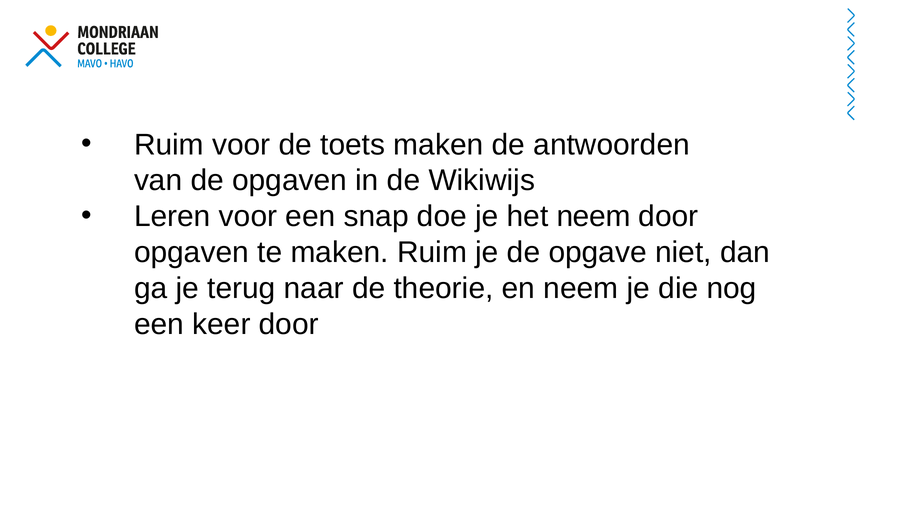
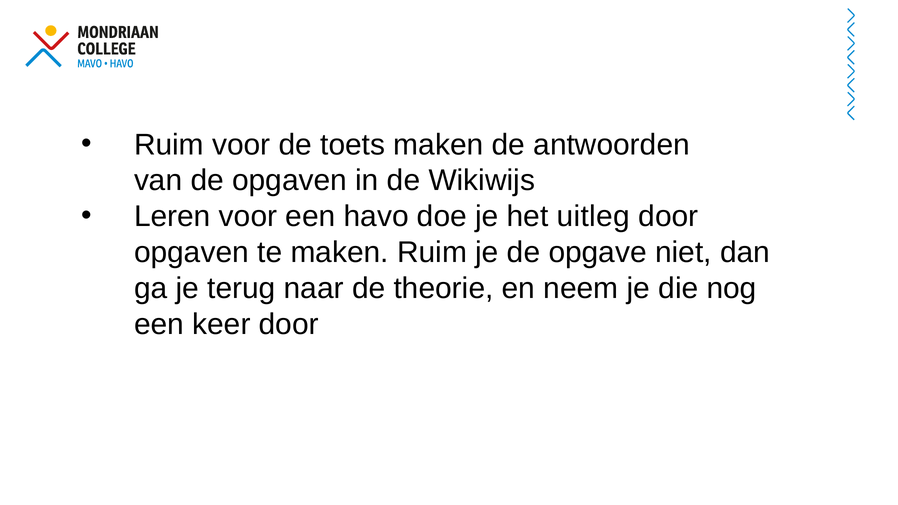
snap: snap -> havo
het neem: neem -> uitleg
